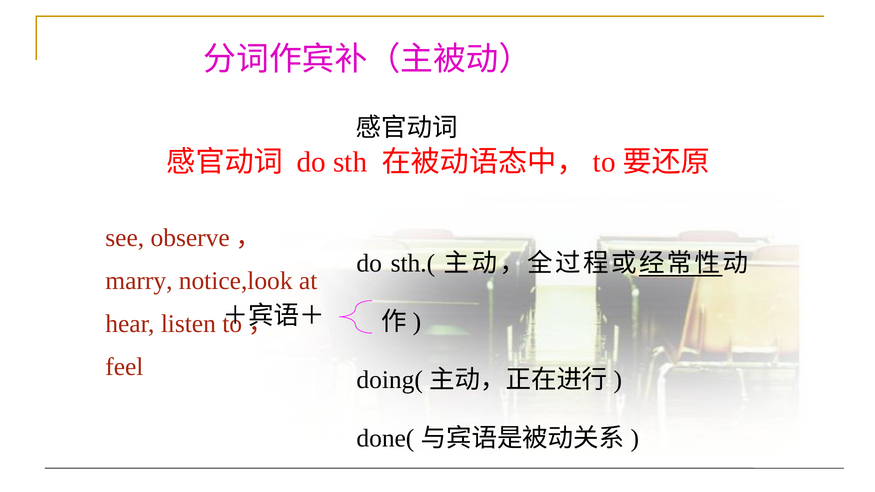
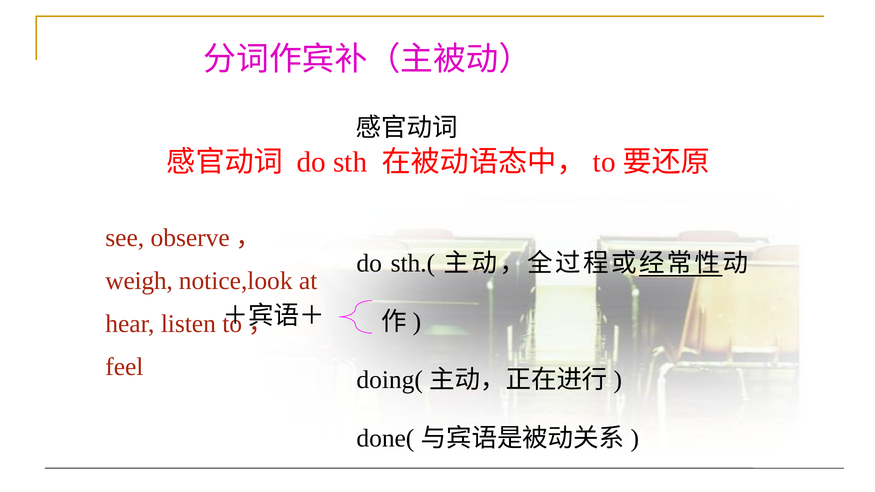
marry: marry -> weigh
